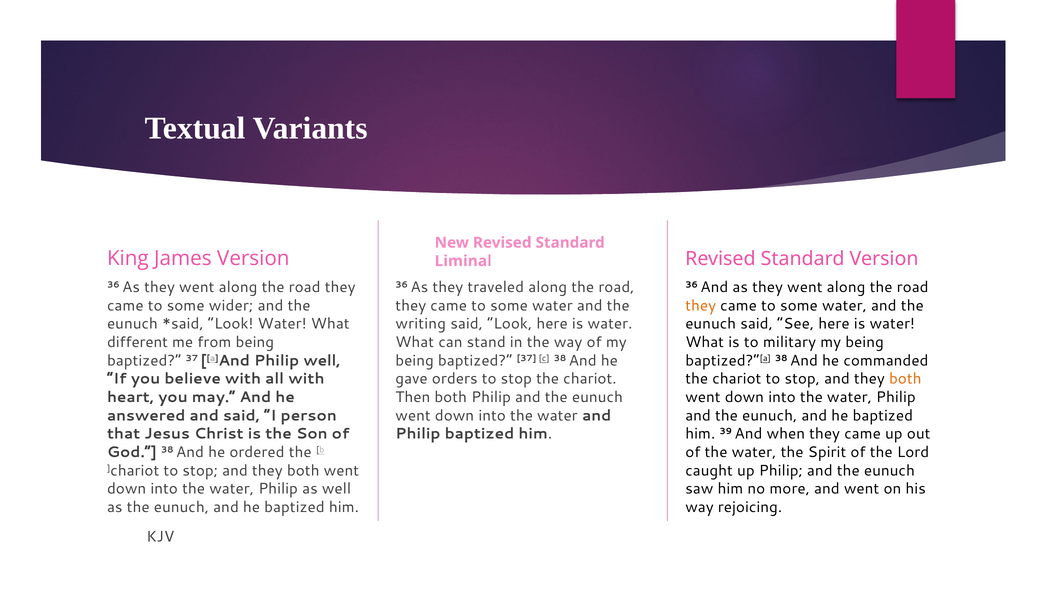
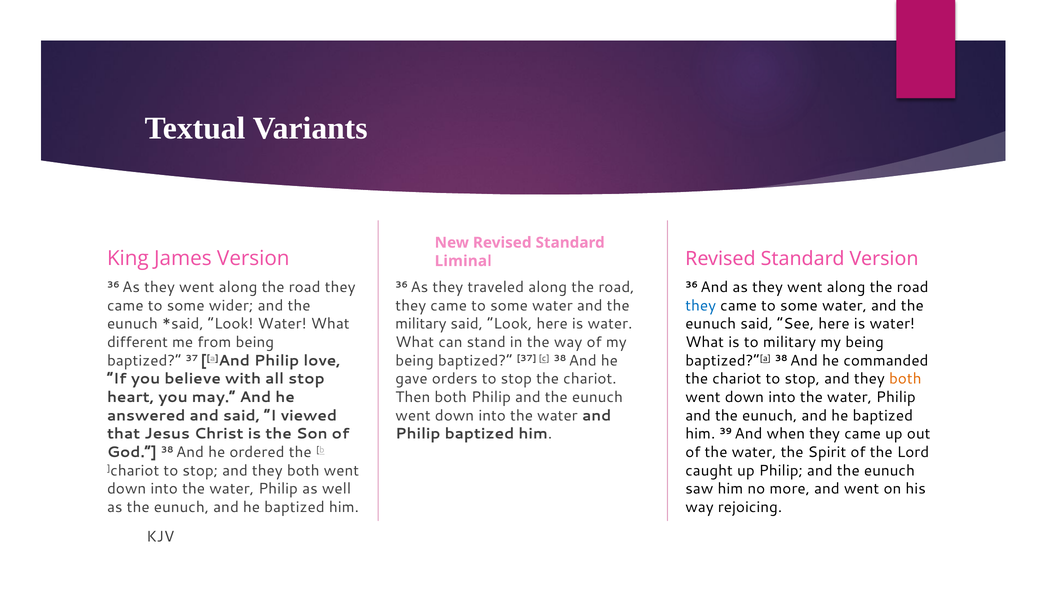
they at (701, 306) colour: orange -> blue
writing at (421, 324): writing -> military
Philip well: well -> love
all with: with -> stop
person: person -> viewed
